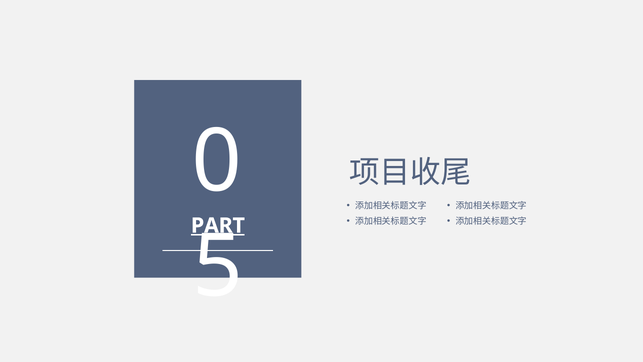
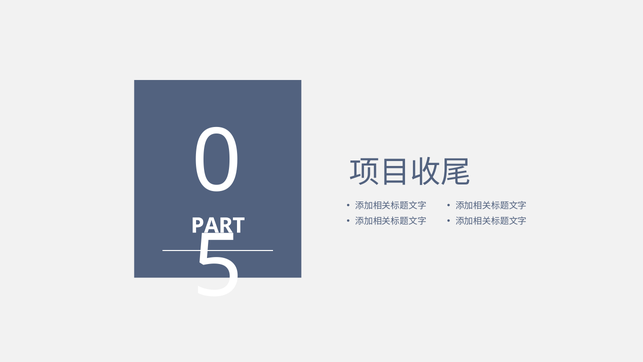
PART underline: present -> none
